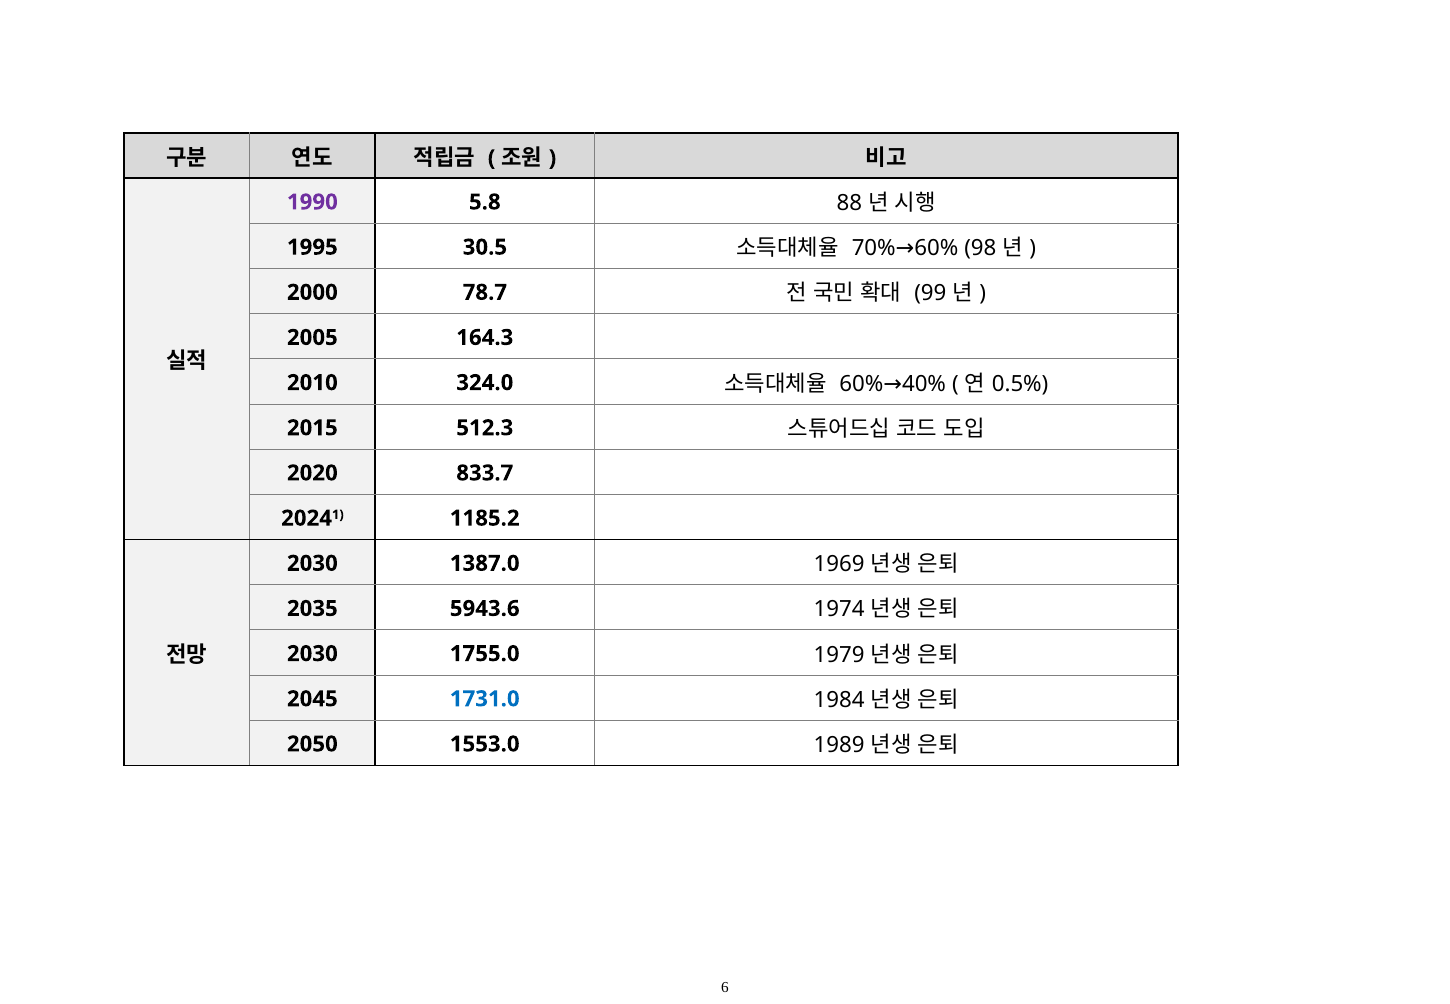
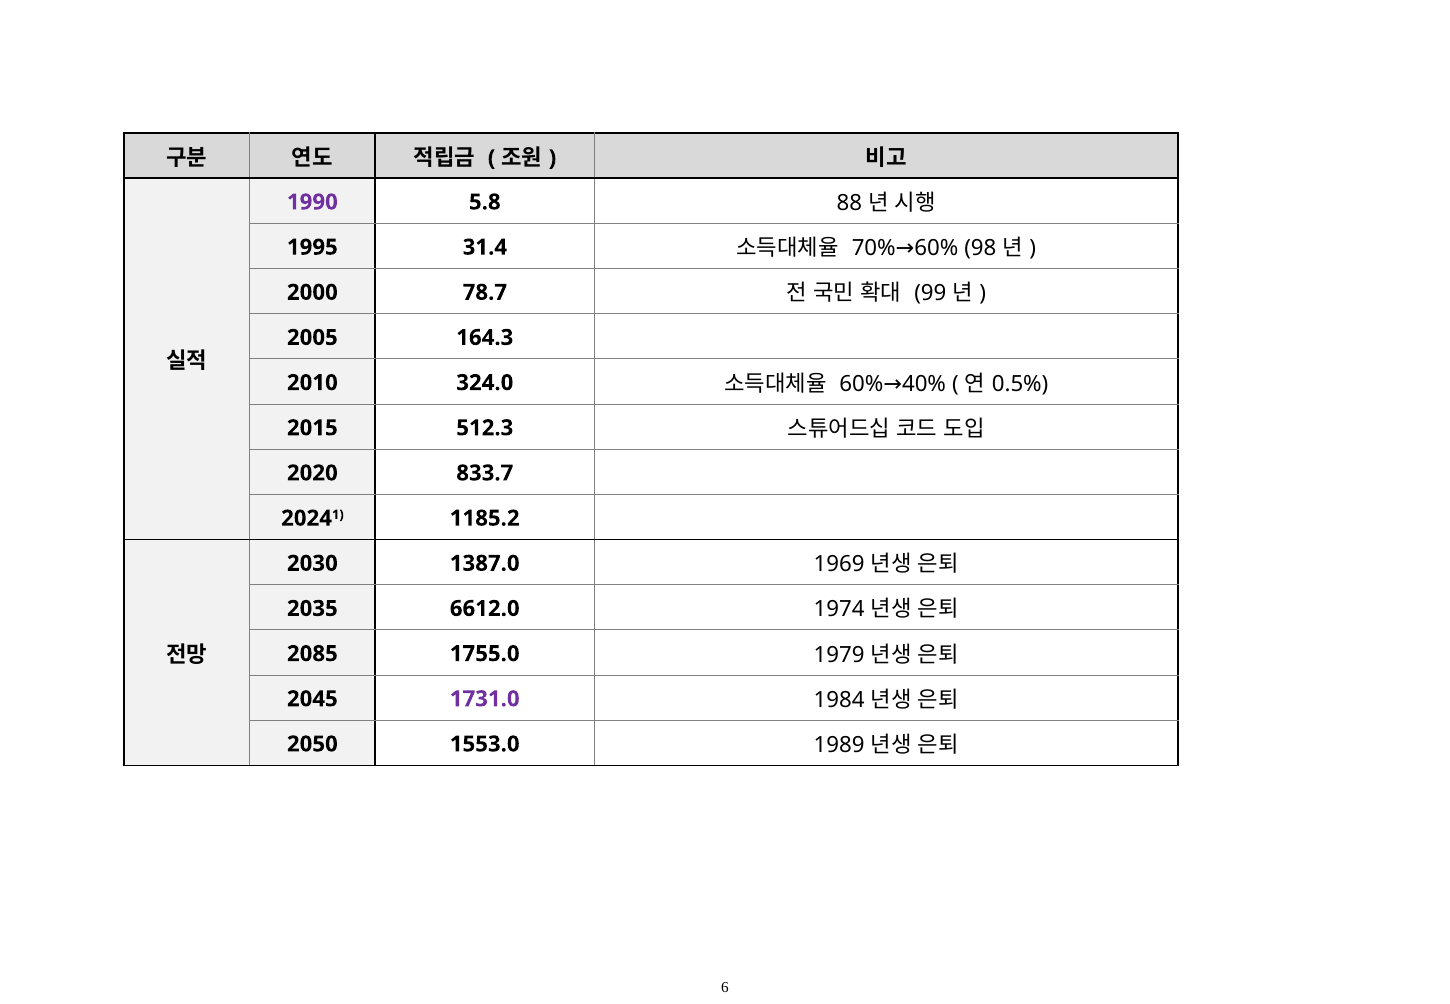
30.5: 30.5 -> 31.4
5943.6: 5943.6 -> 6612.0
2030 at (312, 654): 2030 -> 2085
1731.0 colour: blue -> purple
